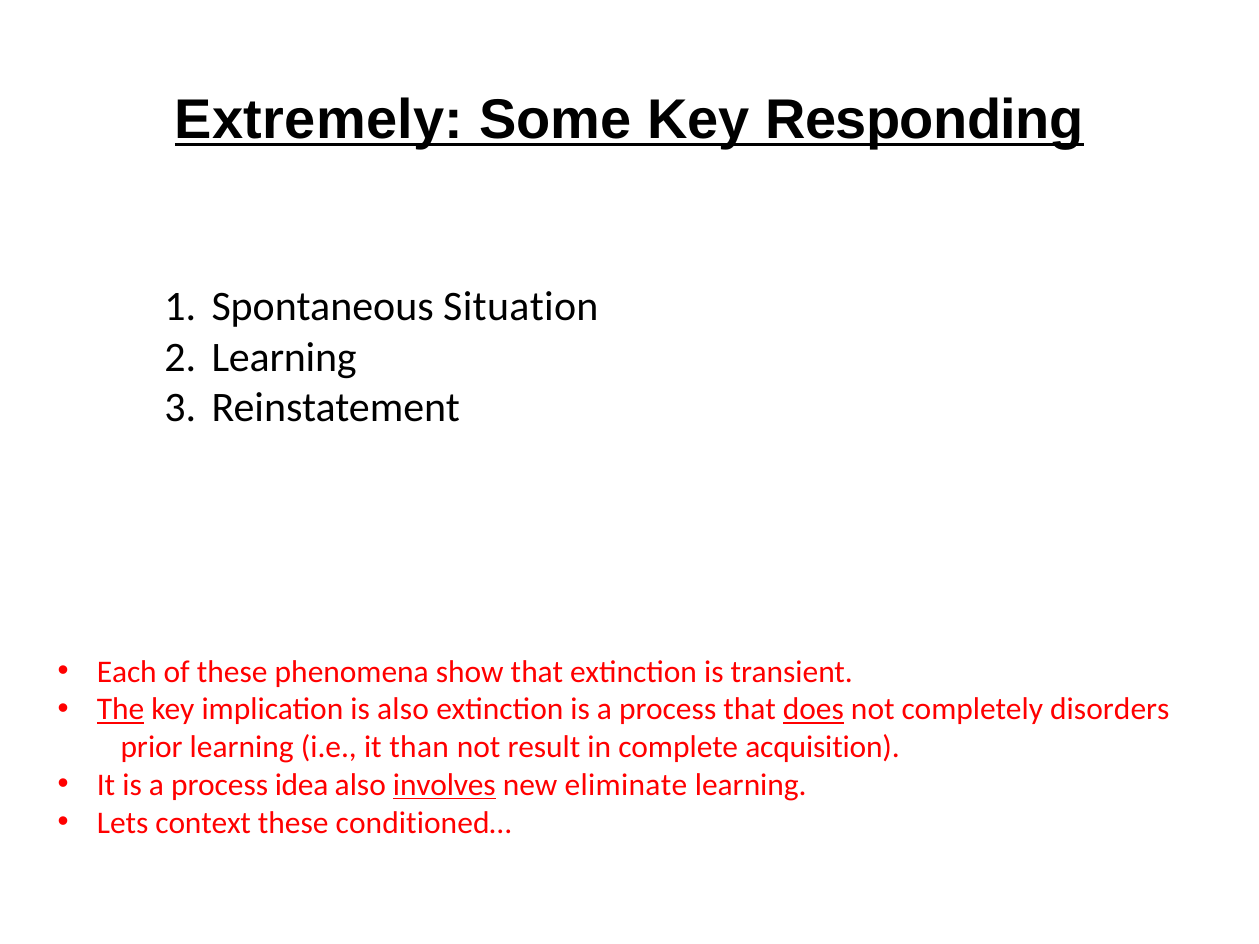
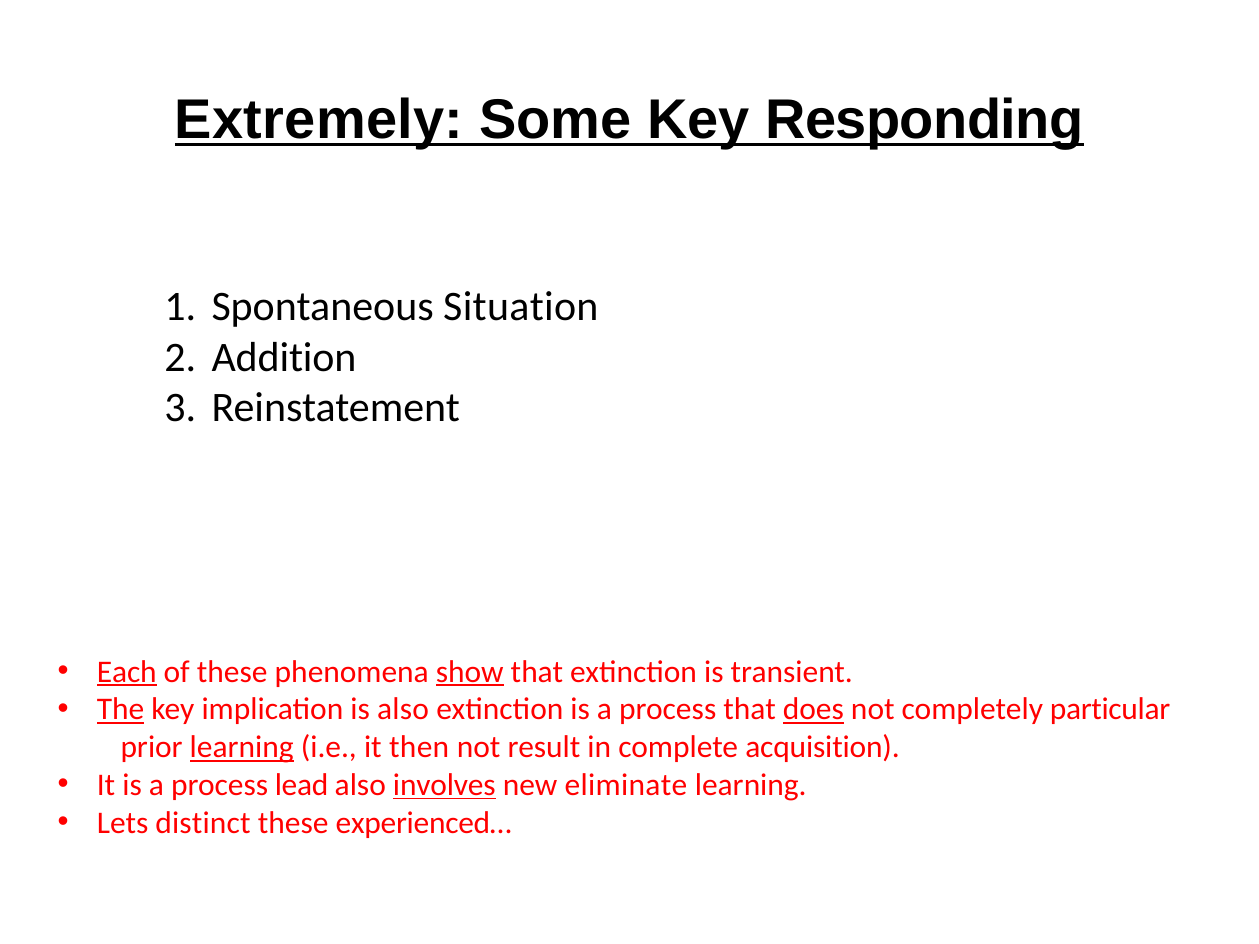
Learning at (284, 357): Learning -> Addition
Each underline: none -> present
show underline: none -> present
disorders: disorders -> particular
learning at (242, 747) underline: none -> present
than: than -> then
idea: idea -> lead
context: context -> distinct
conditioned…: conditioned… -> experienced…
